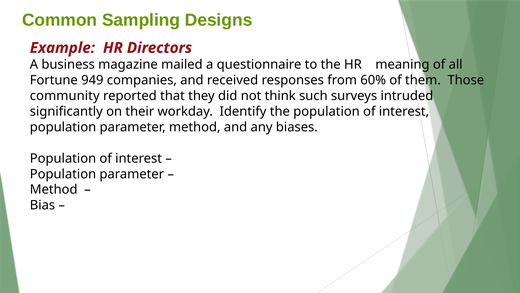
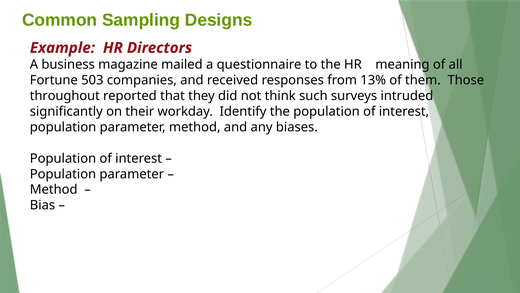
949: 949 -> 503
60%: 60% -> 13%
community: community -> throughout
